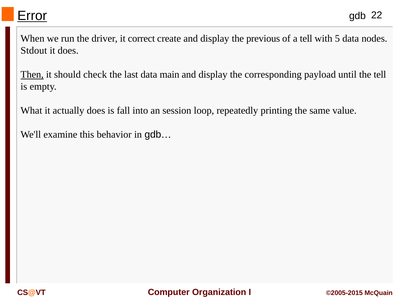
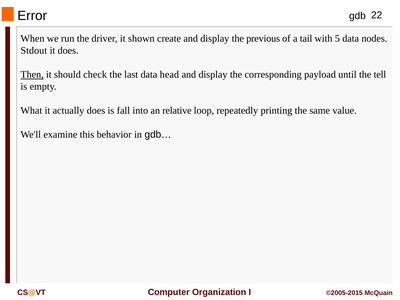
Error underline: present -> none
correct: correct -> shown
a tell: tell -> tail
main: main -> head
session: session -> relative
